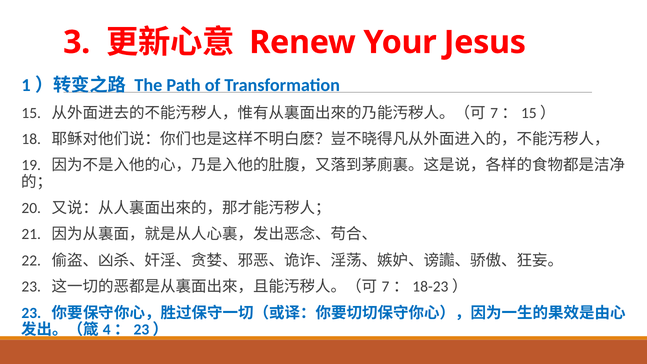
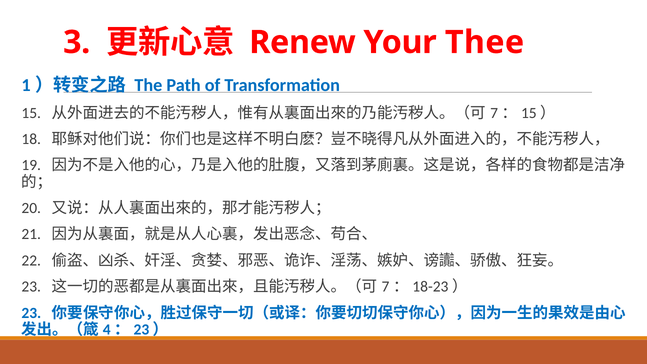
Jesus: Jesus -> Thee
